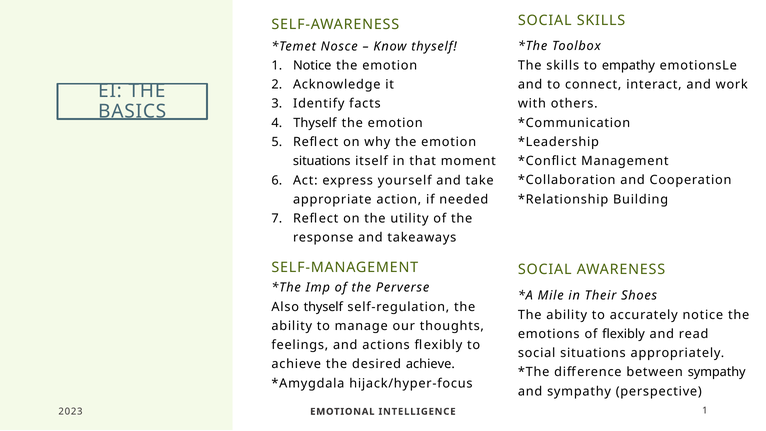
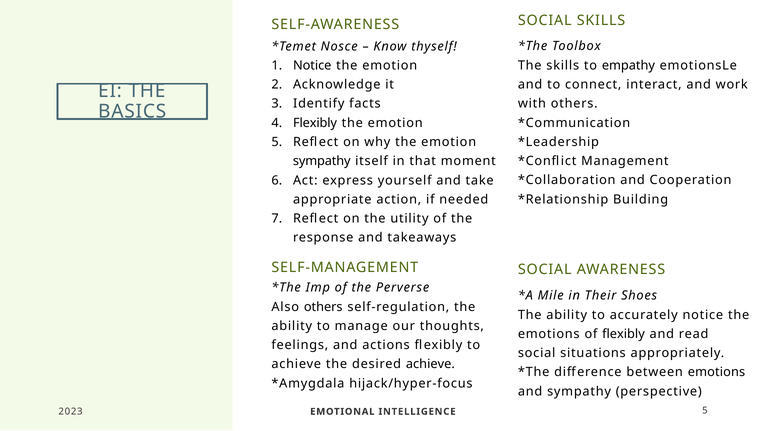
Thyself at (315, 123): Thyself -> Flexibly
situations at (322, 161): situations -> sympathy
Also thyself: thyself -> others
between sympathy: sympathy -> emotions
INTELLIGENCE 1: 1 -> 5
